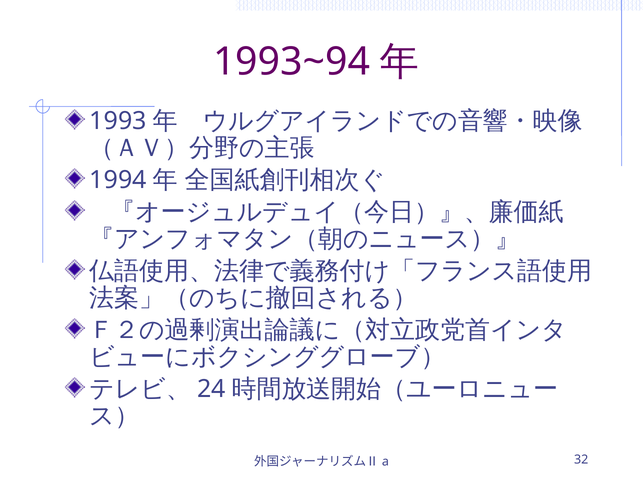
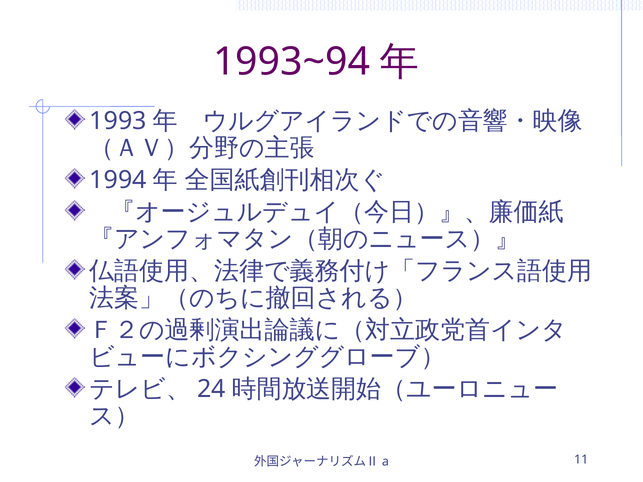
32: 32 -> 11
